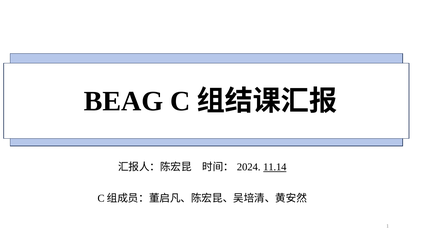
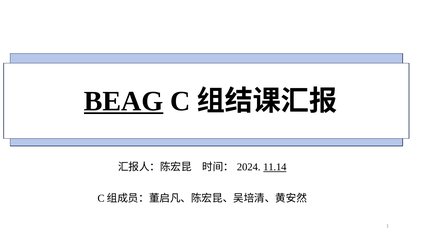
BEAG underline: none -> present
